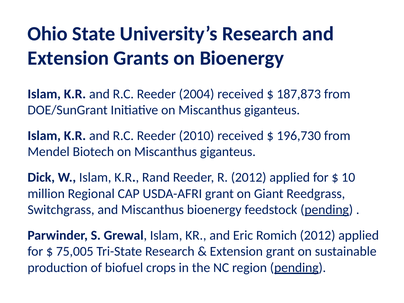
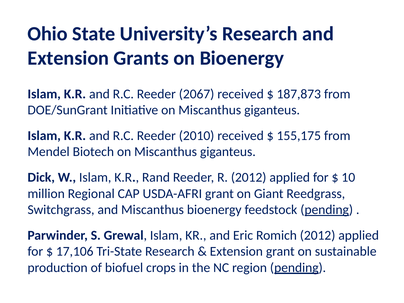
2004: 2004 -> 2067
196,730: 196,730 -> 155,175
75,005: 75,005 -> 17,106
